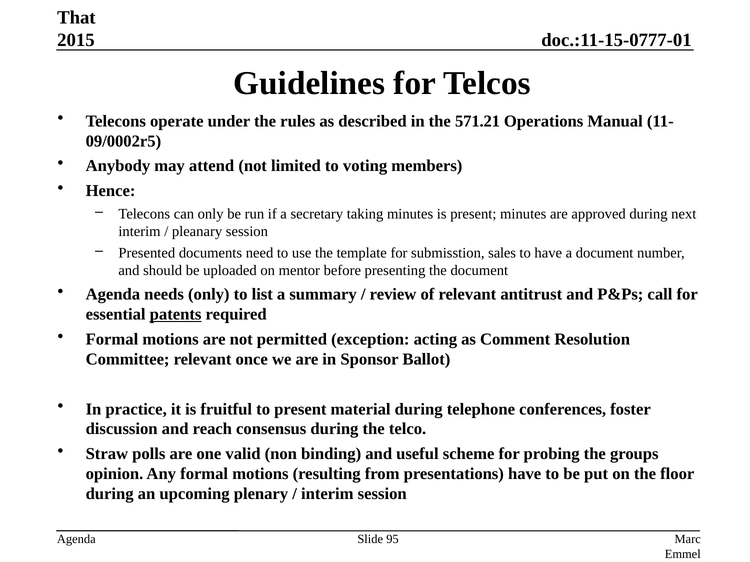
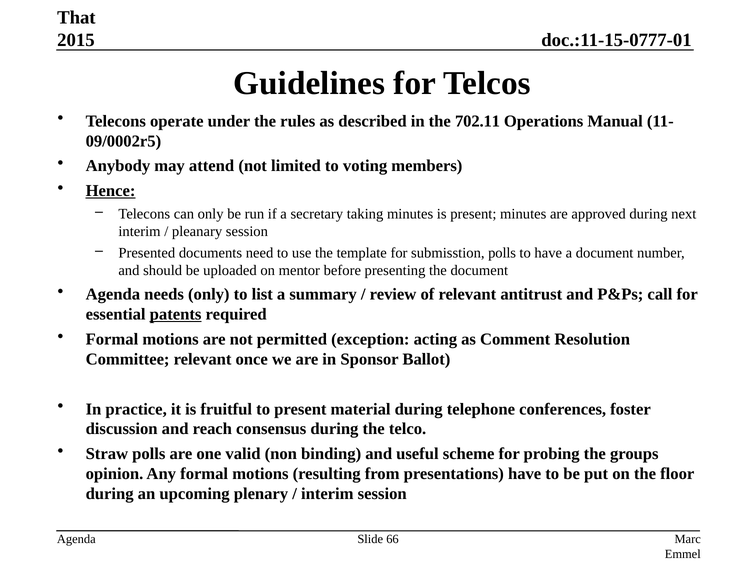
571.21: 571.21 -> 702.11
Hence underline: none -> present
submisstion sales: sales -> polls
95: 95 -> 66
